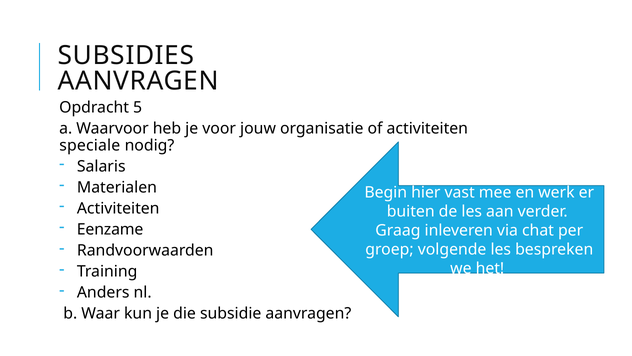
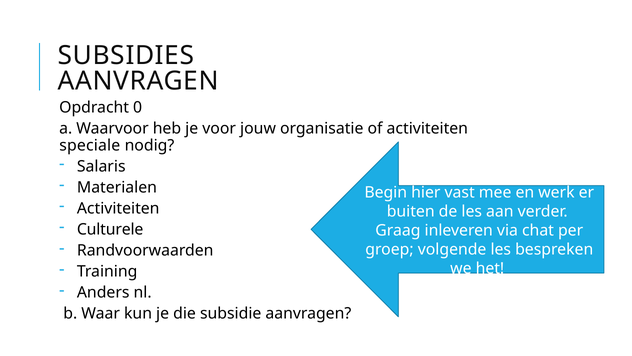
5: 5 -> 0
Eenzame: Eenzame -> Culturele
